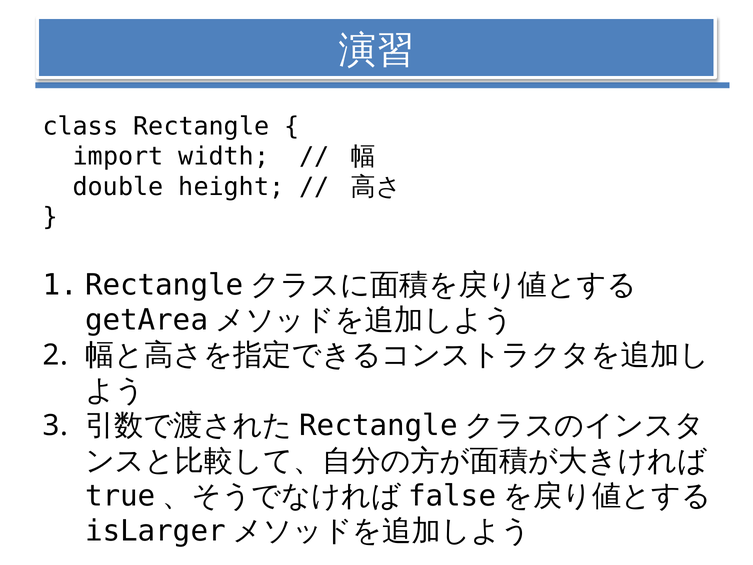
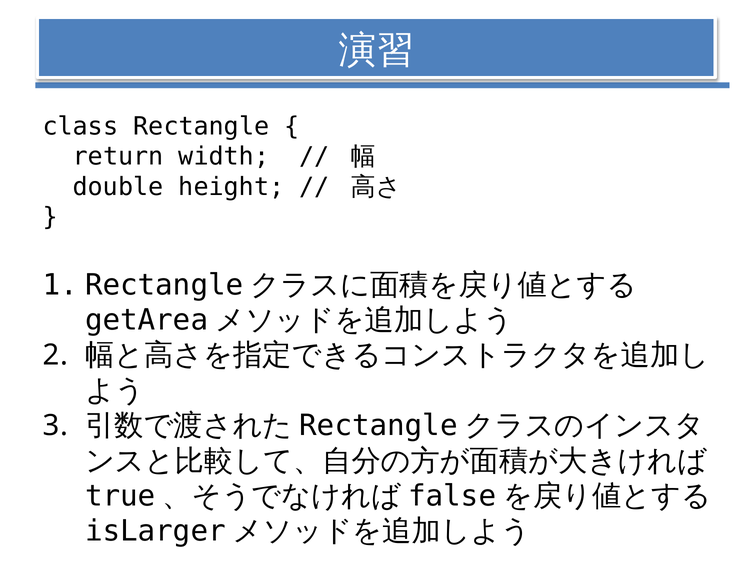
import: import -> return
